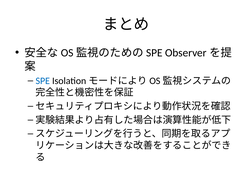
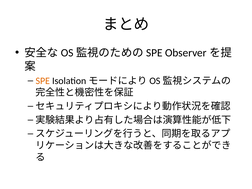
SPE colour: blue -> orange
